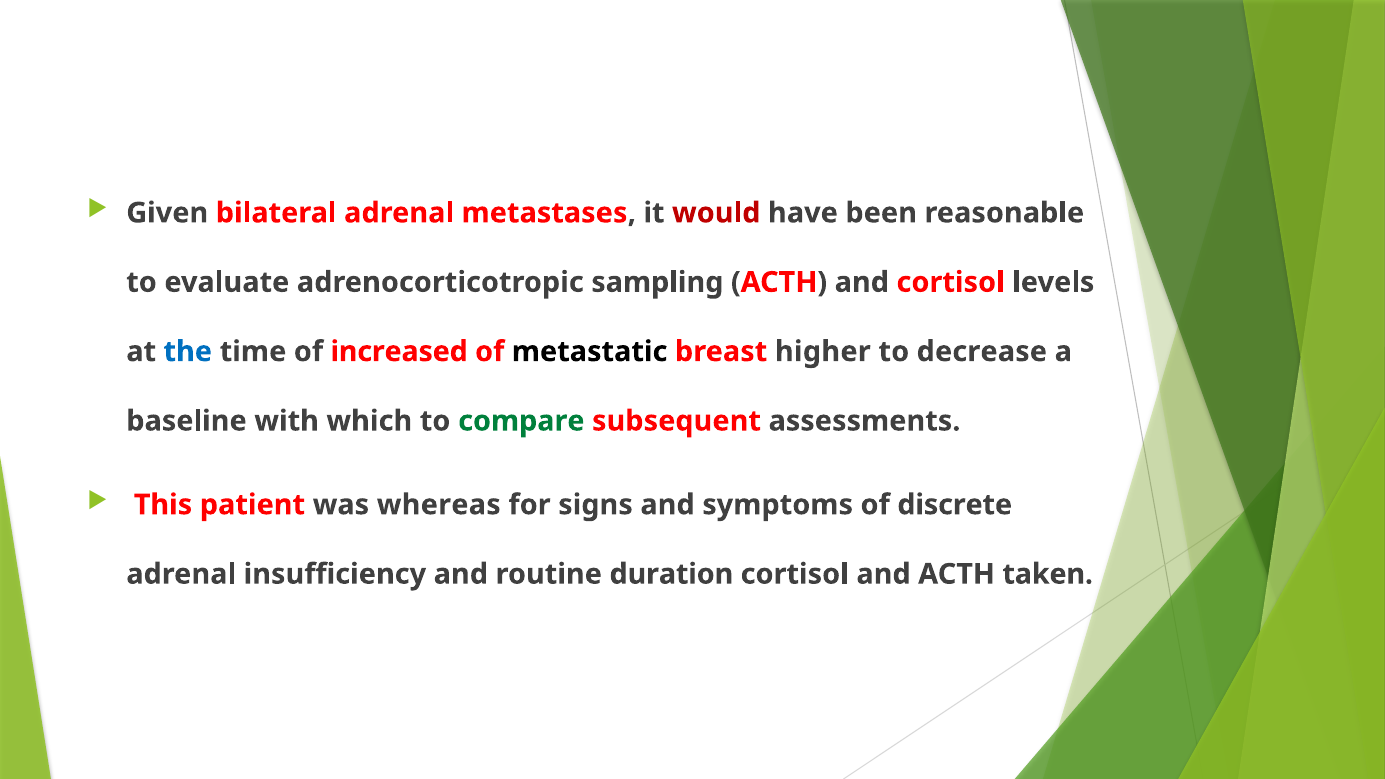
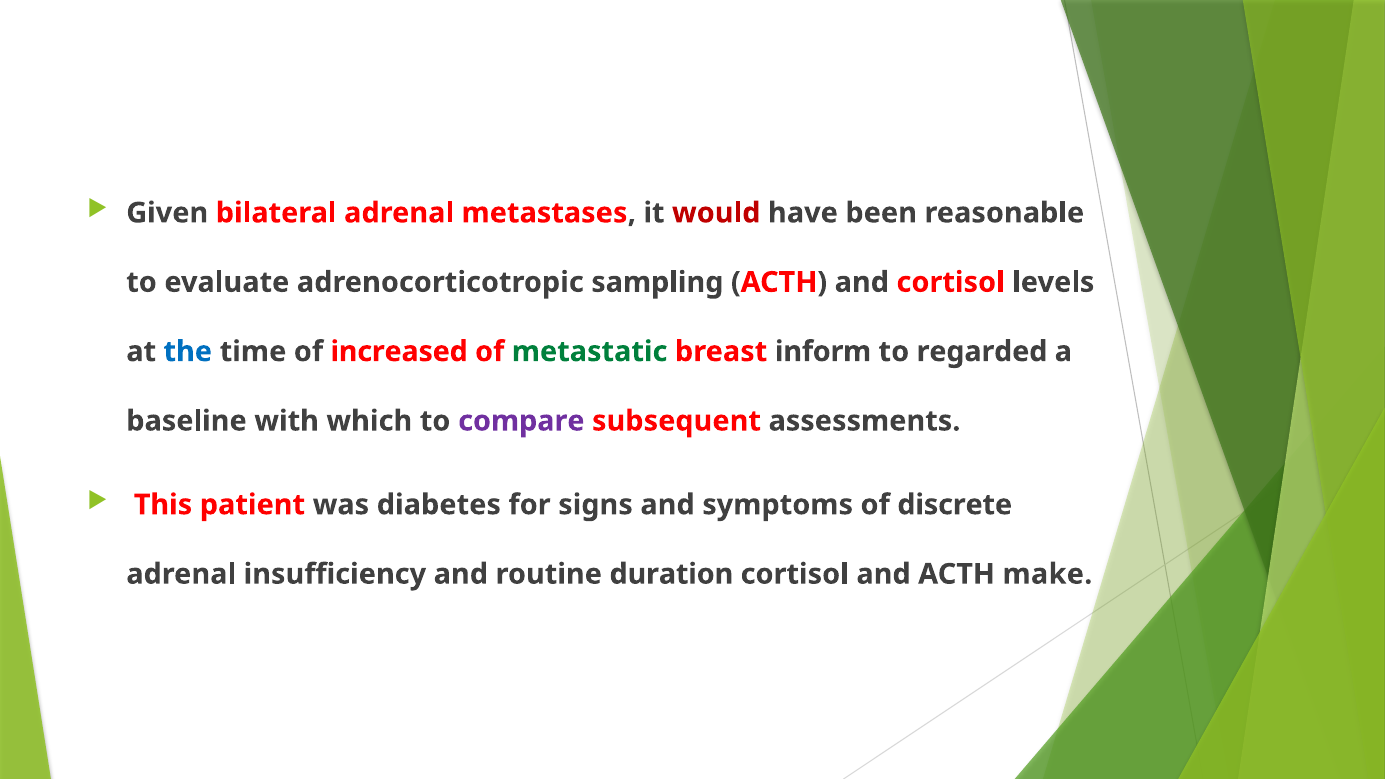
metastatic colour: black -> green
higher: higher -> inform
decrease: decrease -> regarded
compare colour: green -> purple
whereas: whereas -> diabetes
taken: taken -> make
